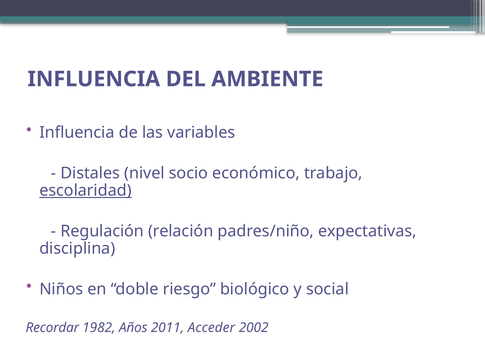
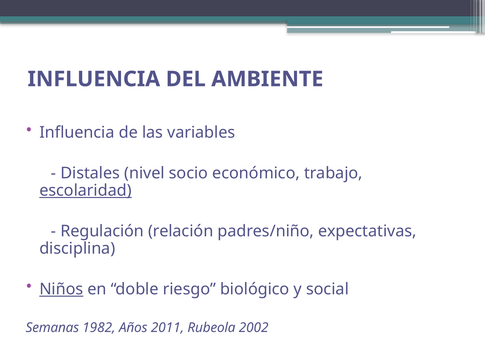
Niños underline: none -> present
Recordar: Recordar -> Semanas
Acceder: Acceder -> Rubeola
